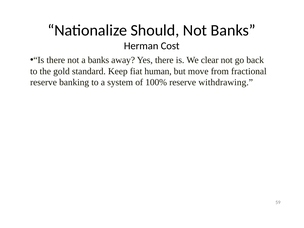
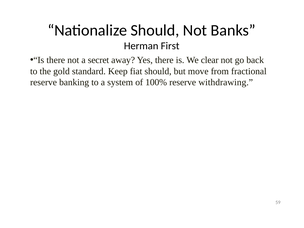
Cost: Cost -> First
a banks: banks -> secret
fiat human: human -> should
